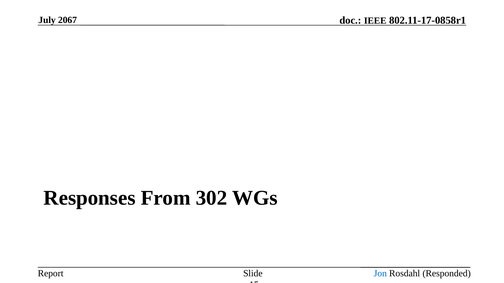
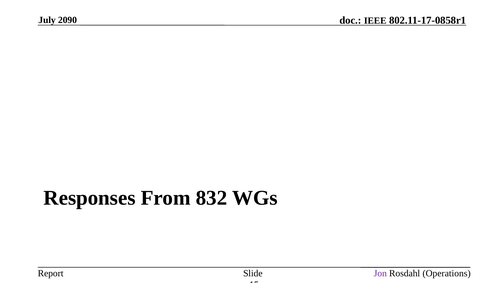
2067: 2067 -> 2090
302: 302 -> 832
Jon colour: blue -> purple
Responded: Responded -> Operations
